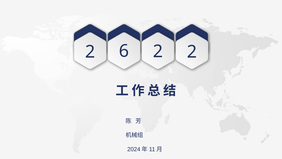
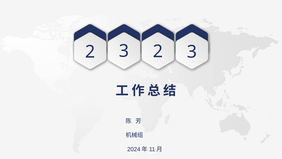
6 at (124, 51): 6 -> 3
2 at (192, 52): 2 -> 3
